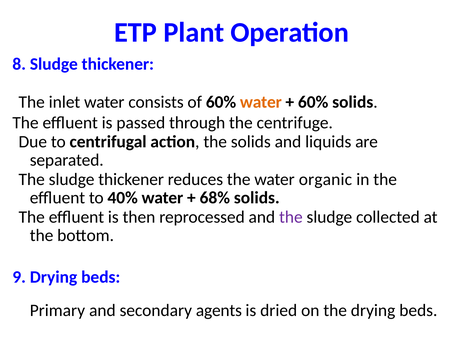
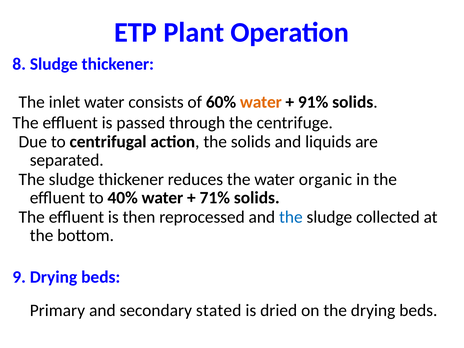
60% at (313, 102): 60% -> 91%
68%: 68% -> 71%
the at (291, 217) colour: purple -> blue
agents: agents -> stated
